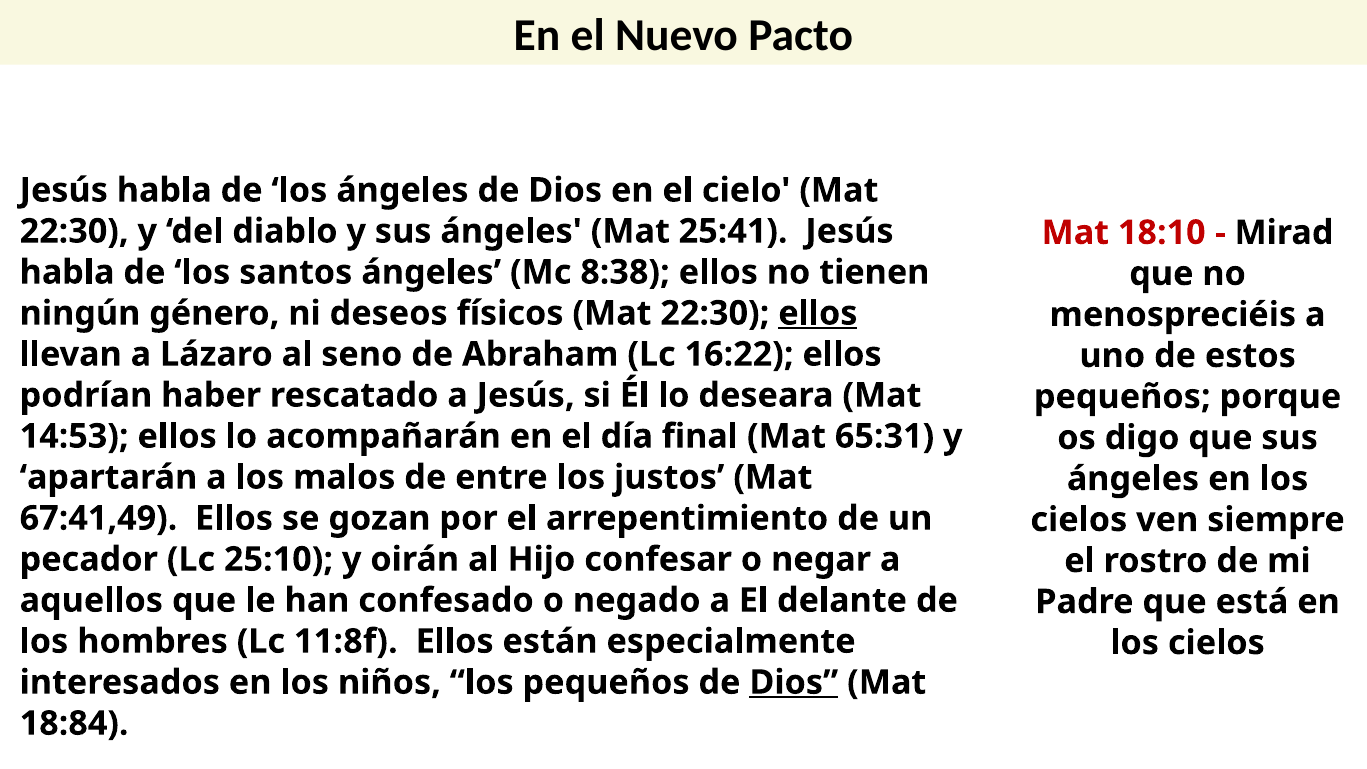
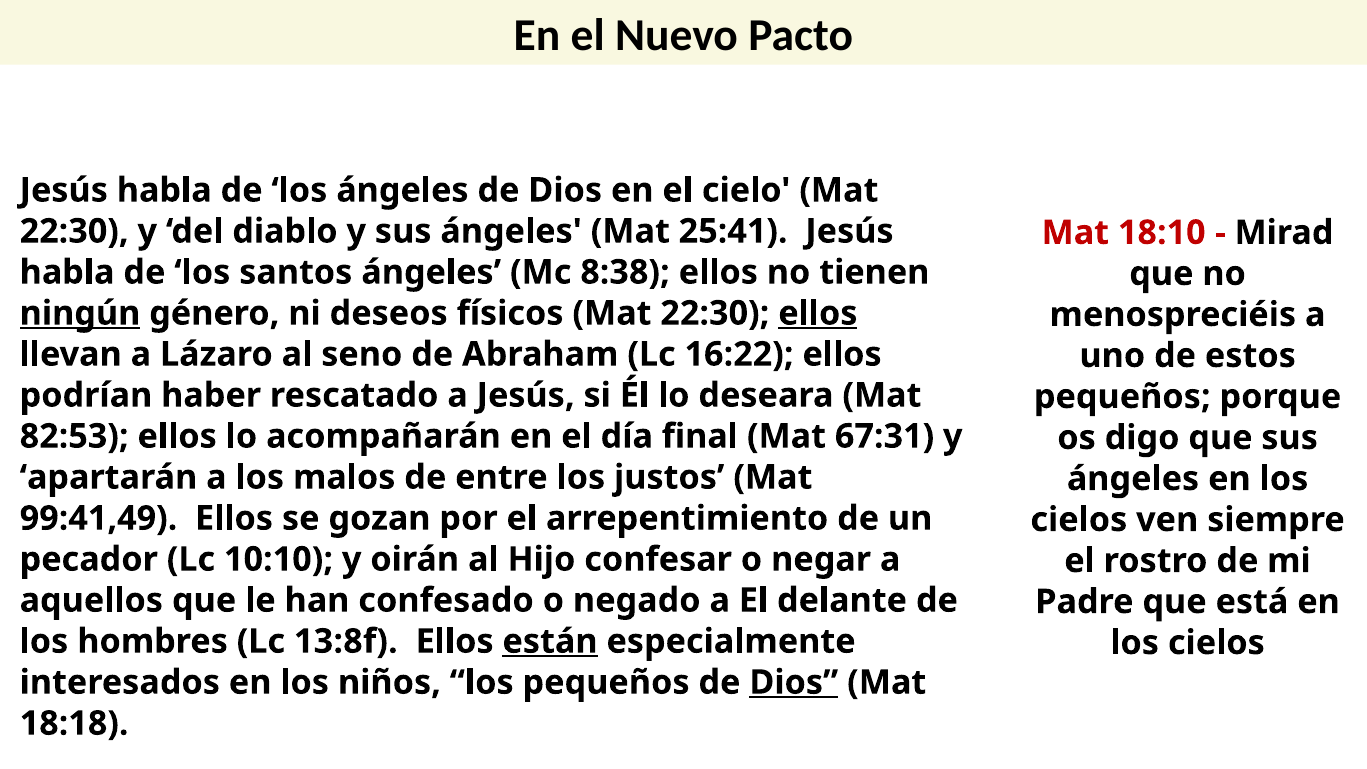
ningún underline: none -> present
14:53: 14:53 -> 82:53
65:31: 65:31 -> 67:31
67:41,49: 67:41,49 -> 99:41,49
25:10: 25:10 -> 10:10
11:8f: 11:8f -> 13:8f
están underline: none -> present
18:84: 18:84 -> 18:18
